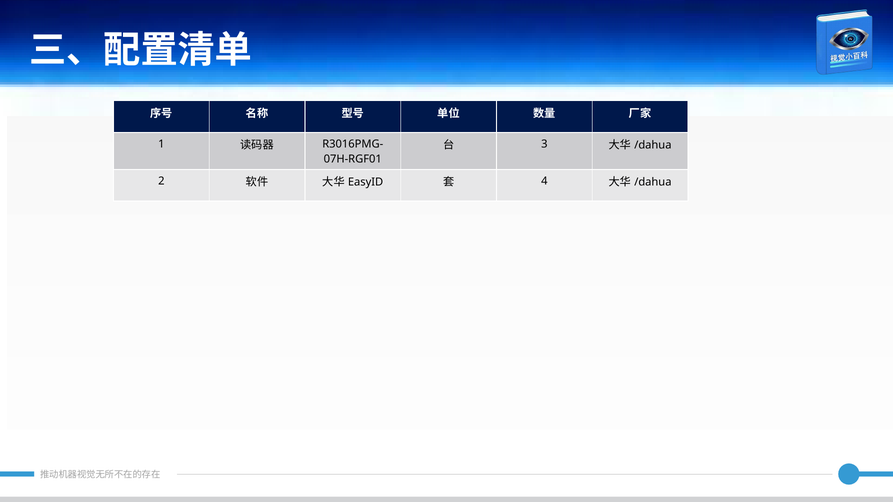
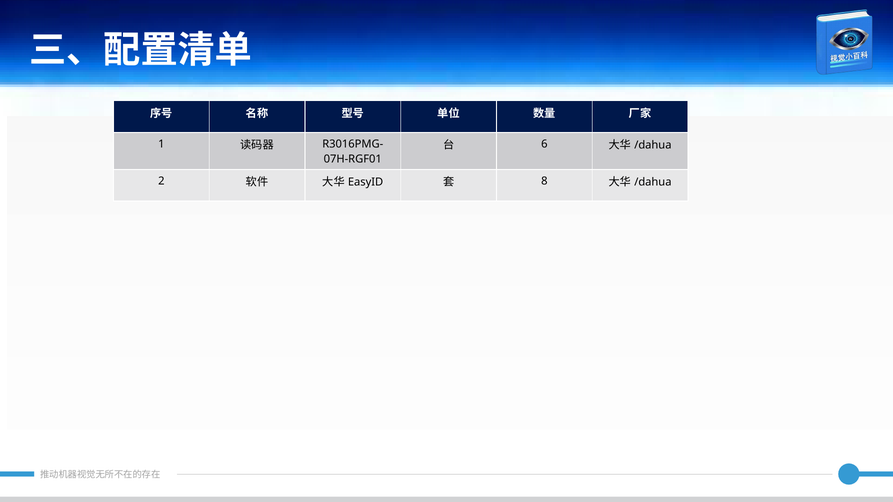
3: 3 -> 6
4: 4 -> 8
